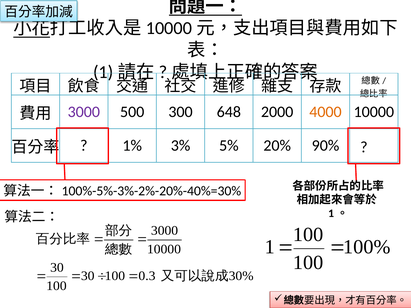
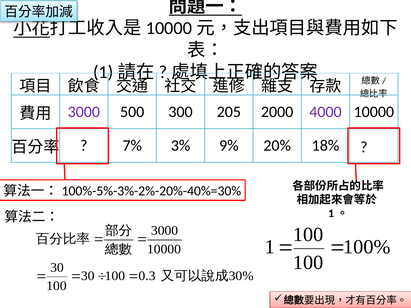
648: 648 -> 205
4000 colour: orange -> purple
1%: 1% -> 7%
5%: 5% -> 9%
90%: 90% -> 18%
